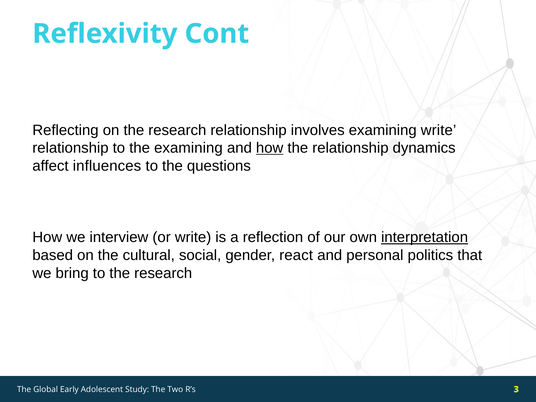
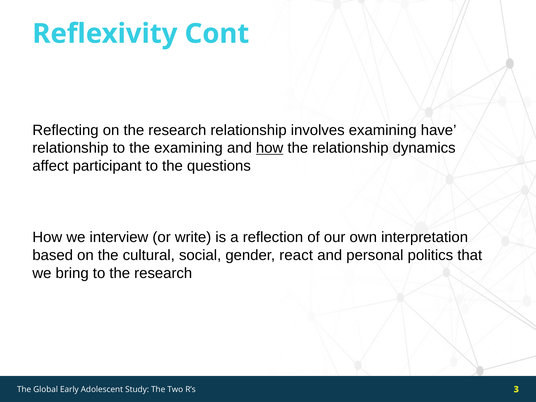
examining write: write -> have
influences: influences -> participant
interpretation underline: present -> none
